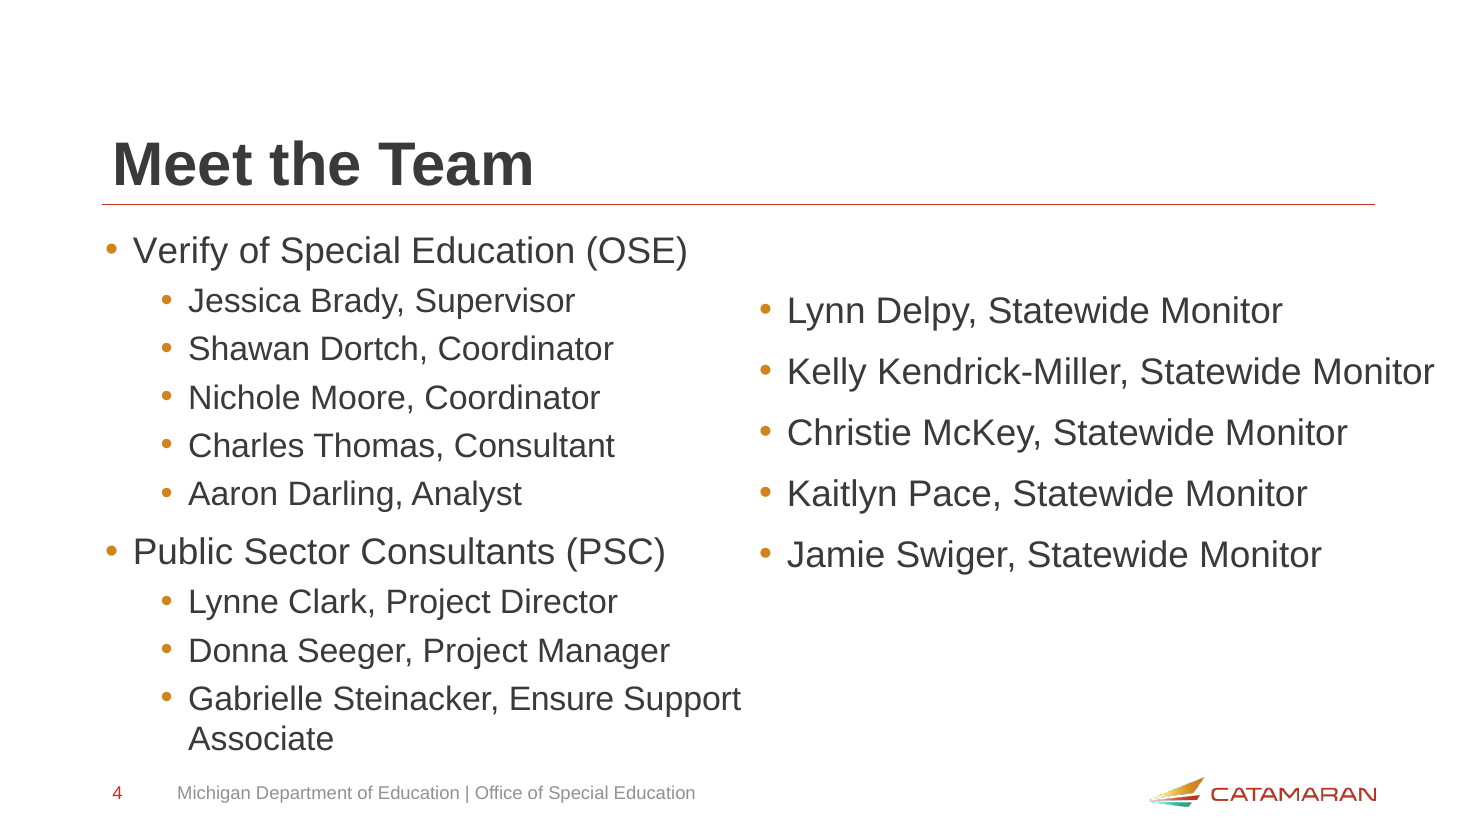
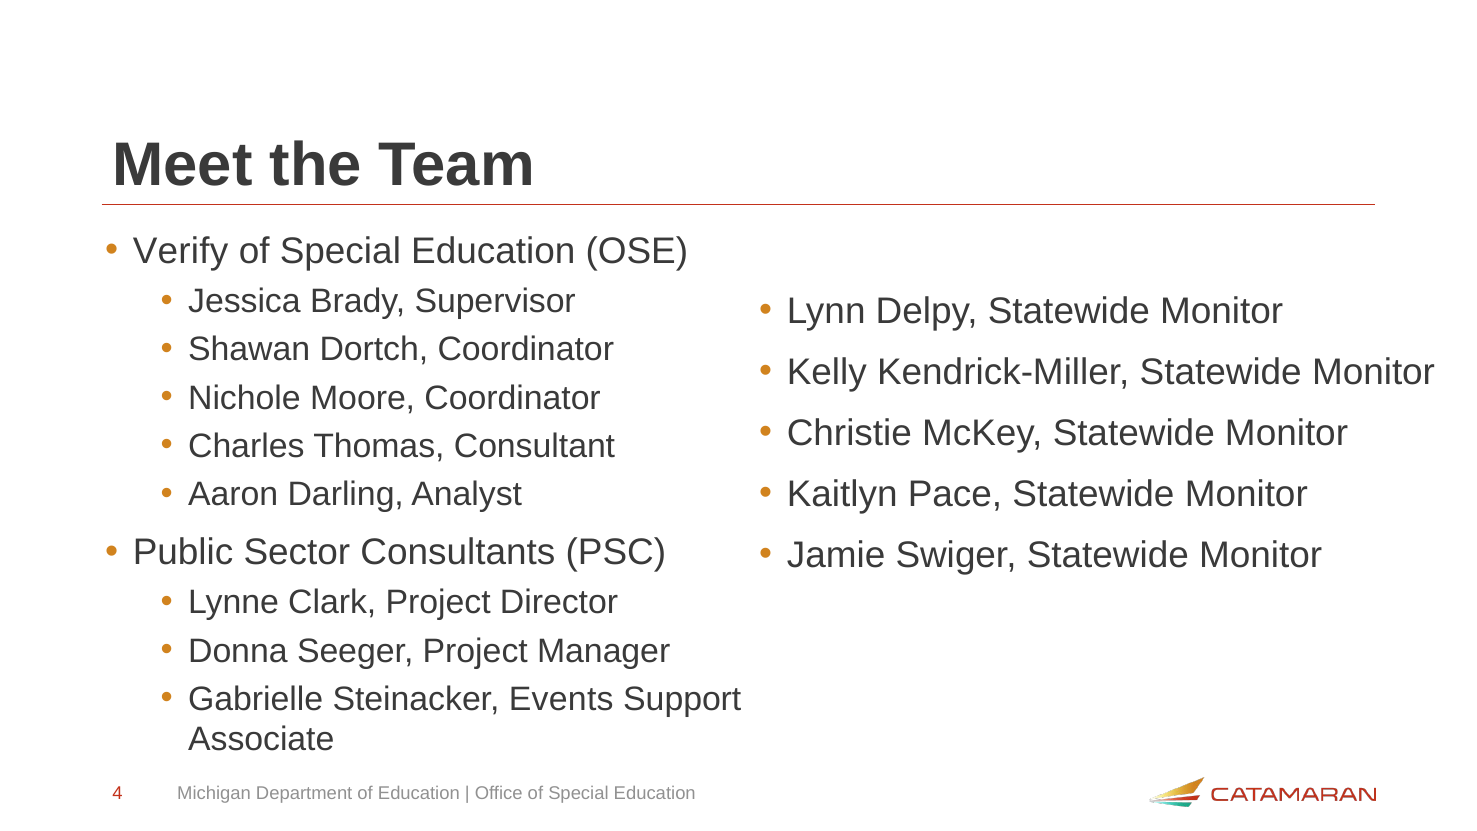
Ensure: Ensure -> Events
